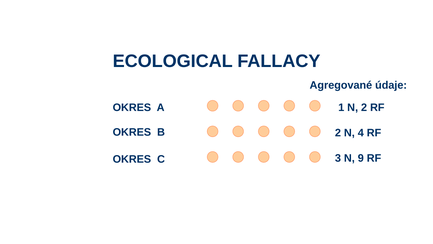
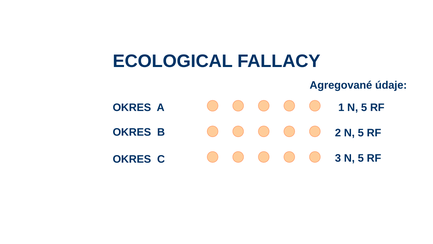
1 N 2: 2 -> 5
2 N 4: 4 -> 5
3 N 9: 9 -> 5
